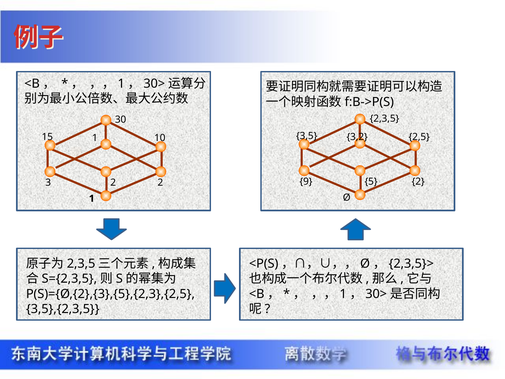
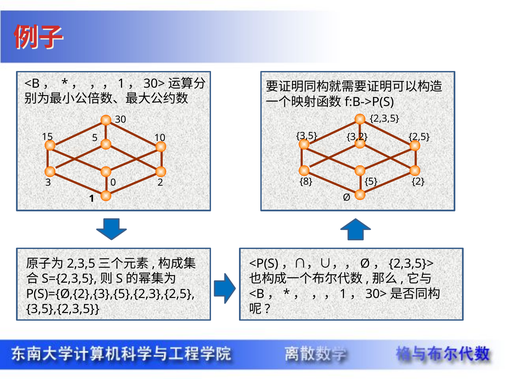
15 1: 1 -> 5
9: 9 -> 8
3 2: 2 -> 0
